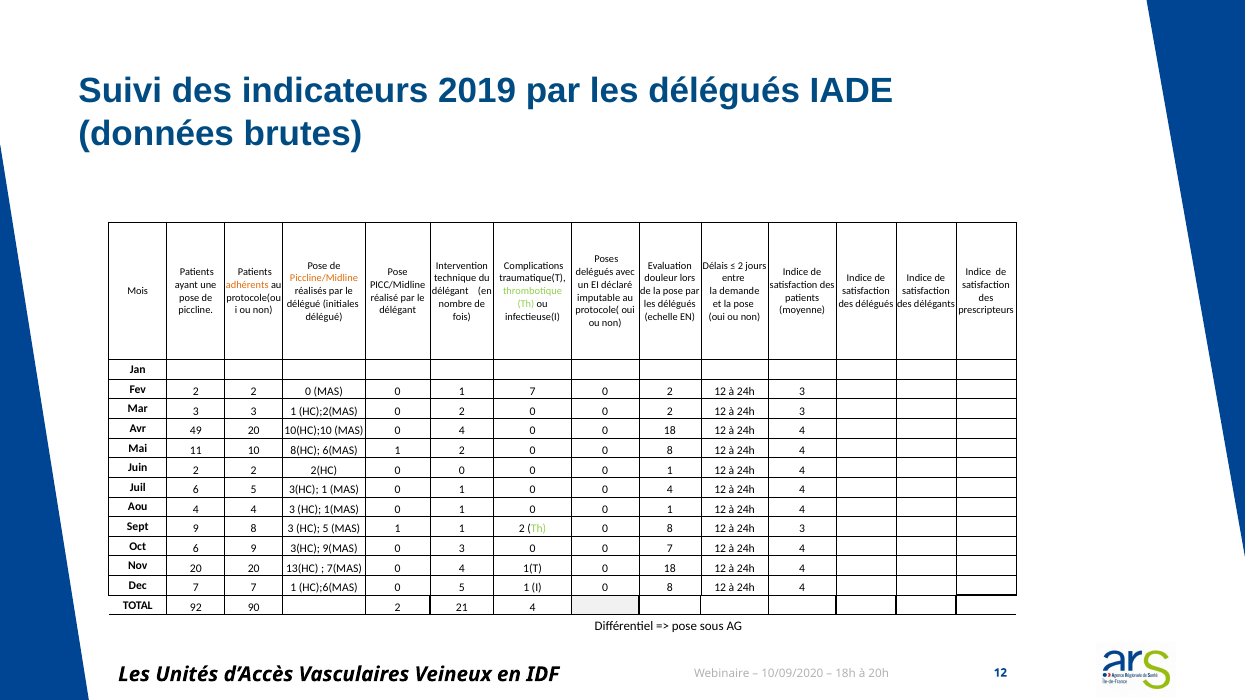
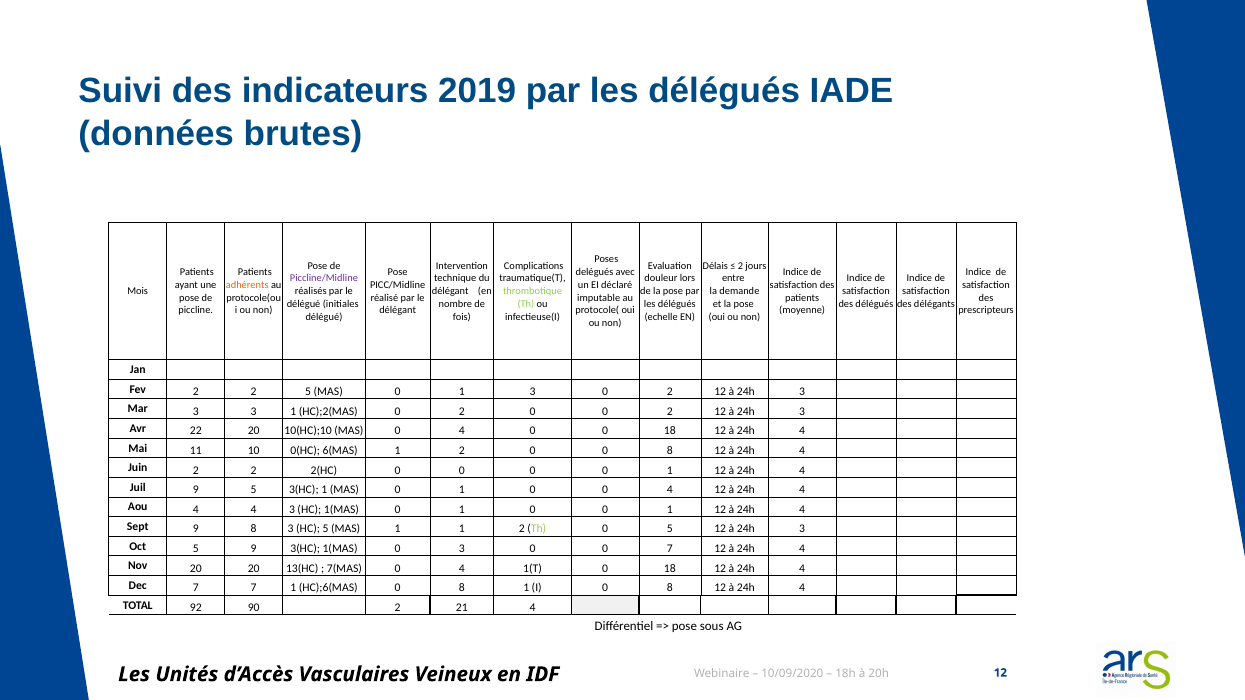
Piccline/Midline colour: orange -> purple
2 2 0: 0 -> 5
1 7: 7 -> 3
49: 49 -> 22
8(HC: 8(HC -> 0(HC
Juil 6: 6 -> 9
Th 0 8: 8 -> 5
Oct 6: 6 -> 5
3(HC 9(MAS: 9(MAS -> 1(MAS
HC);6(MAS 0 5: 5 -> 8
